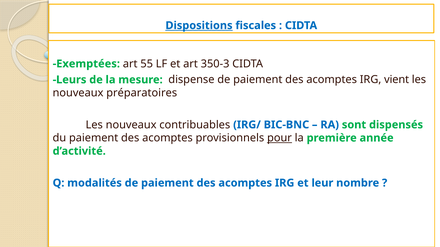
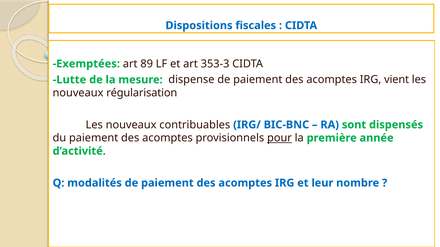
Dispositions underline: present -> none
55: 55 -> 89
350-3: 350-3 -> 353-3
Leurs: Leurs -> Lutte
préparatoires: préparatoires -> régularisation
